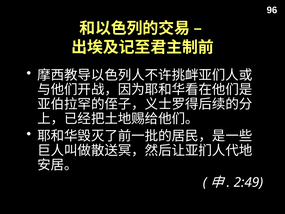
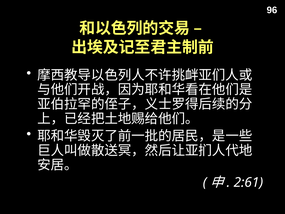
2:49: 2:49 -> 2:61
